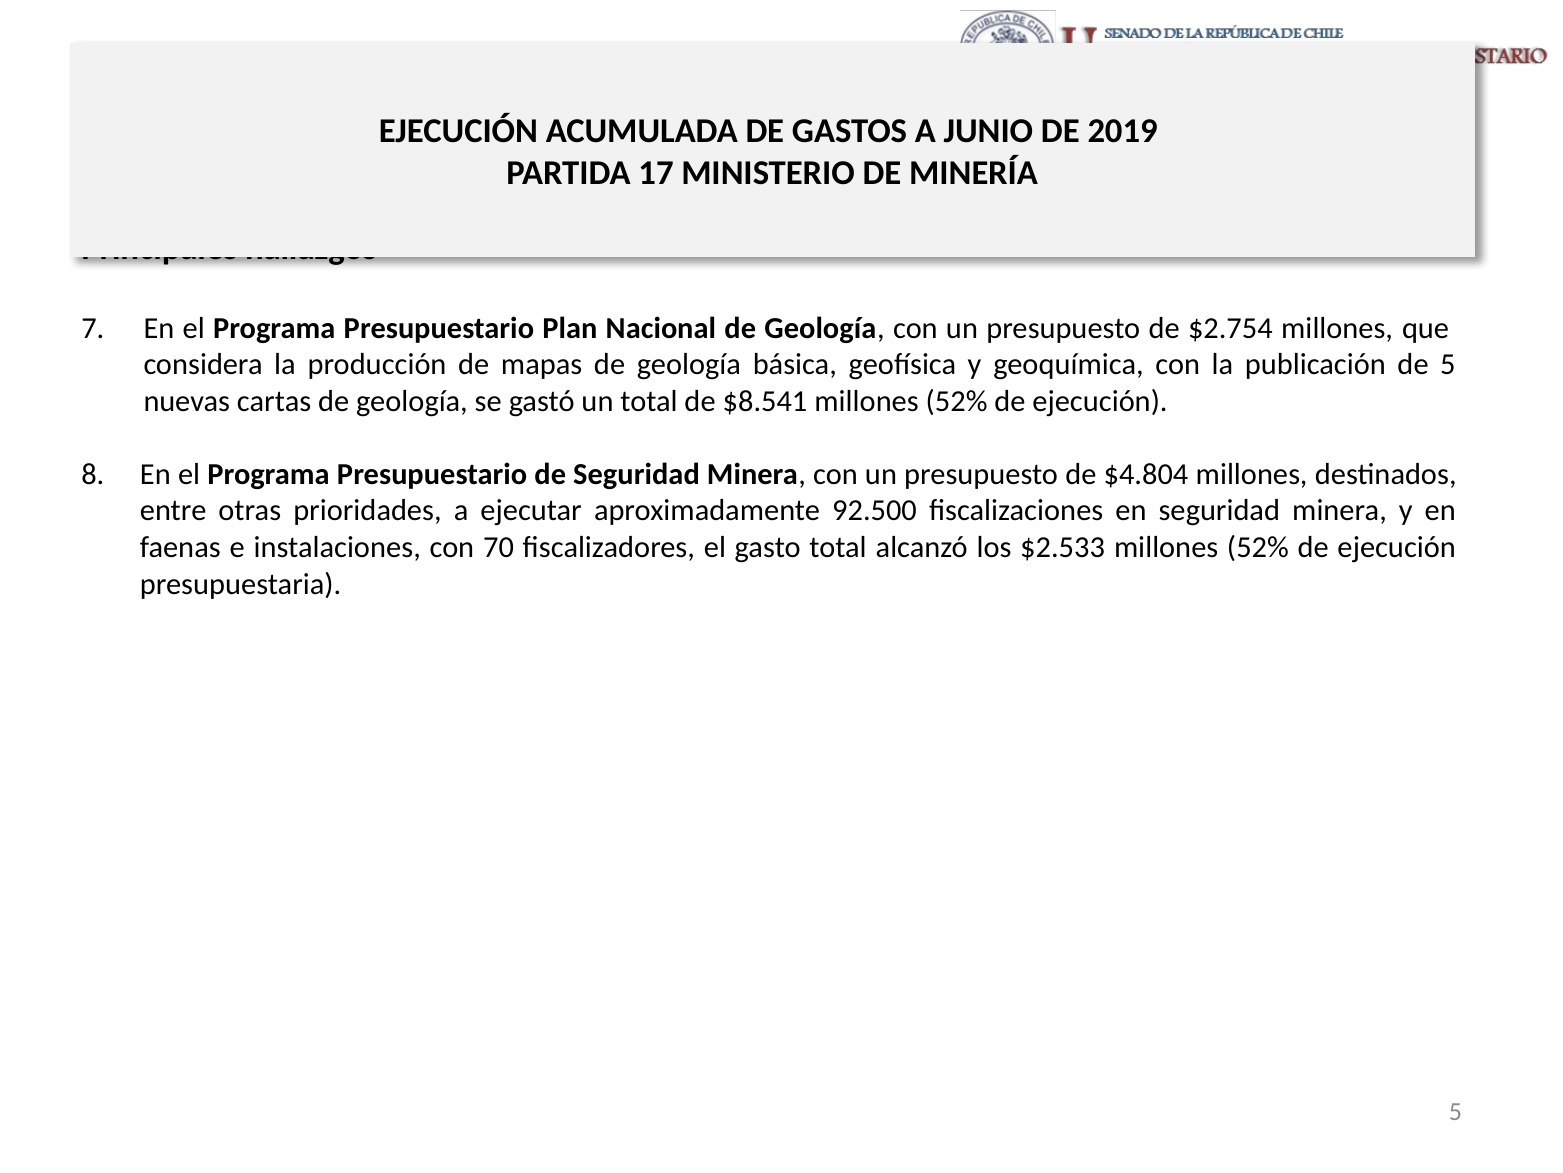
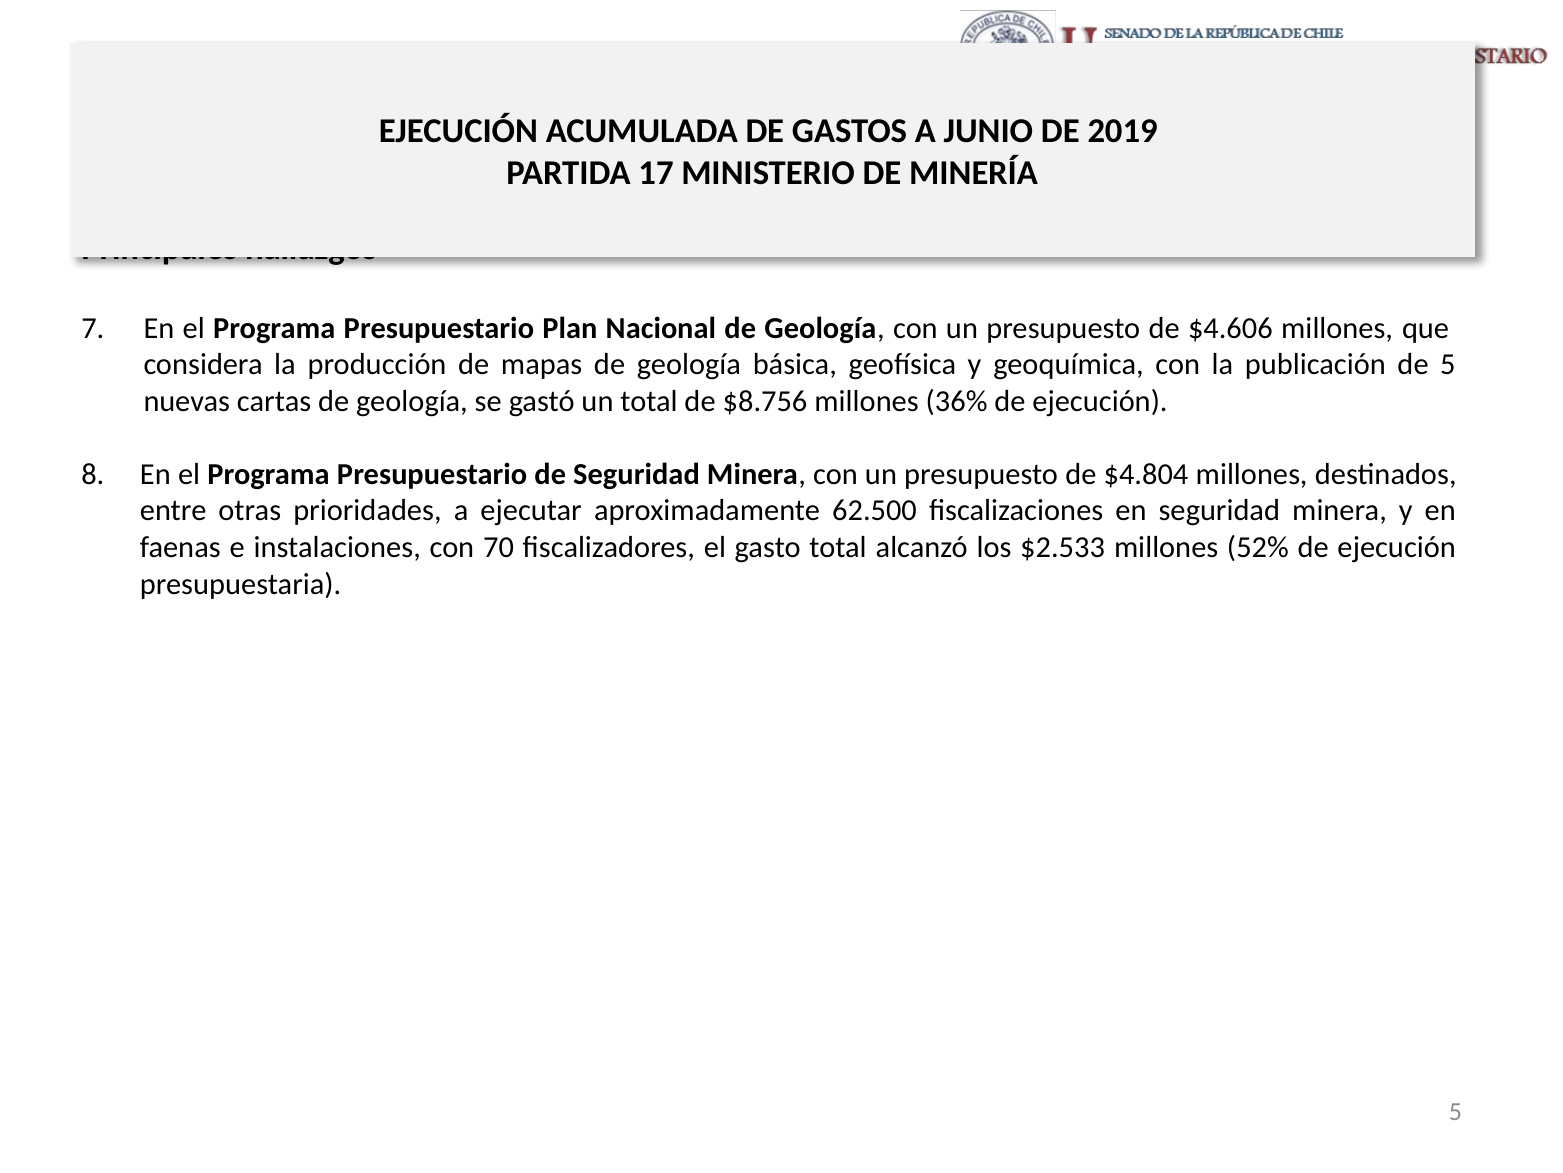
$2.754: $2.754 -> $4.606
$8.541: $8.541 -> $8.756
52% at (957, 401): 52% -> 36%
92.500: 92.500 -> 62.500
